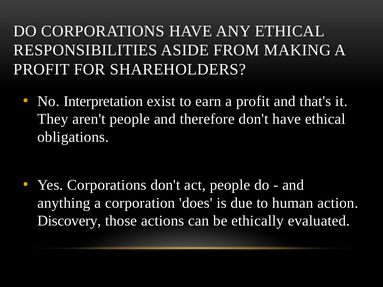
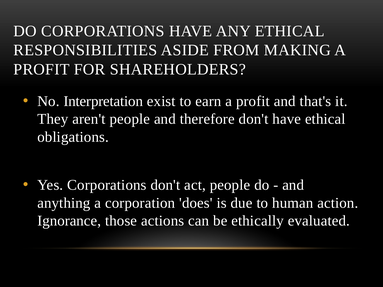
Discovery: Discovery -> Ignorance
